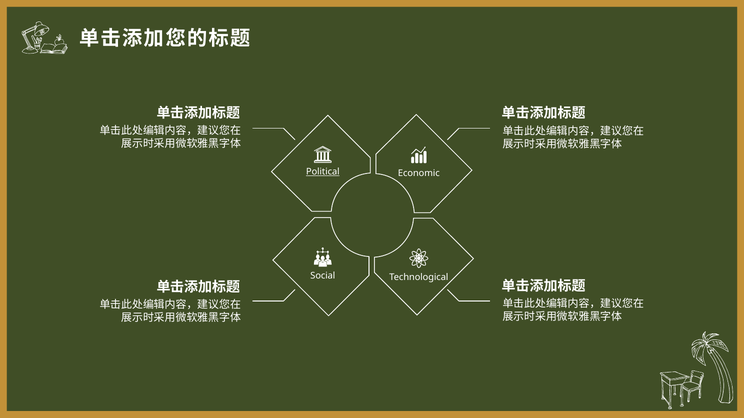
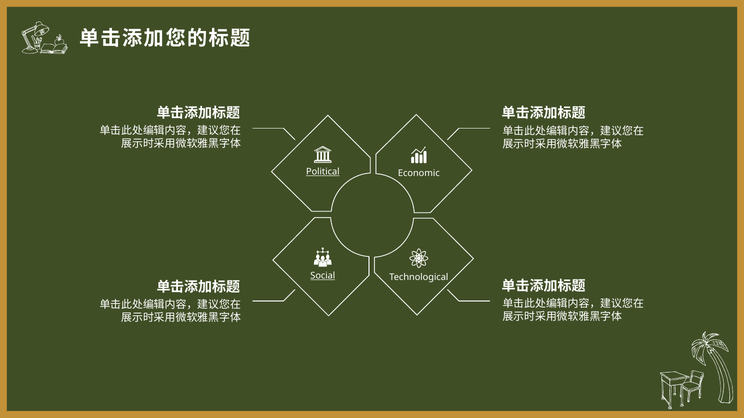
Social underline: none -> present
